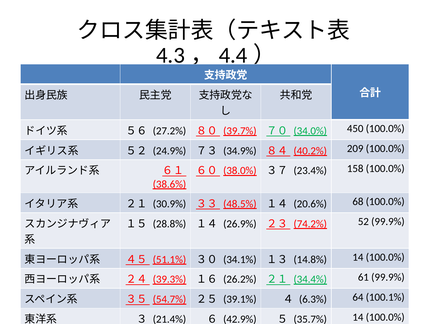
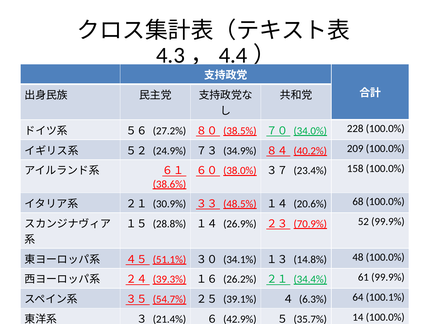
39.7%: 39.7% -> 38.5%
450: 450 -> 228
74.2%: 74.2% -> 70.9%
14.8% 14: 14 -> 48
